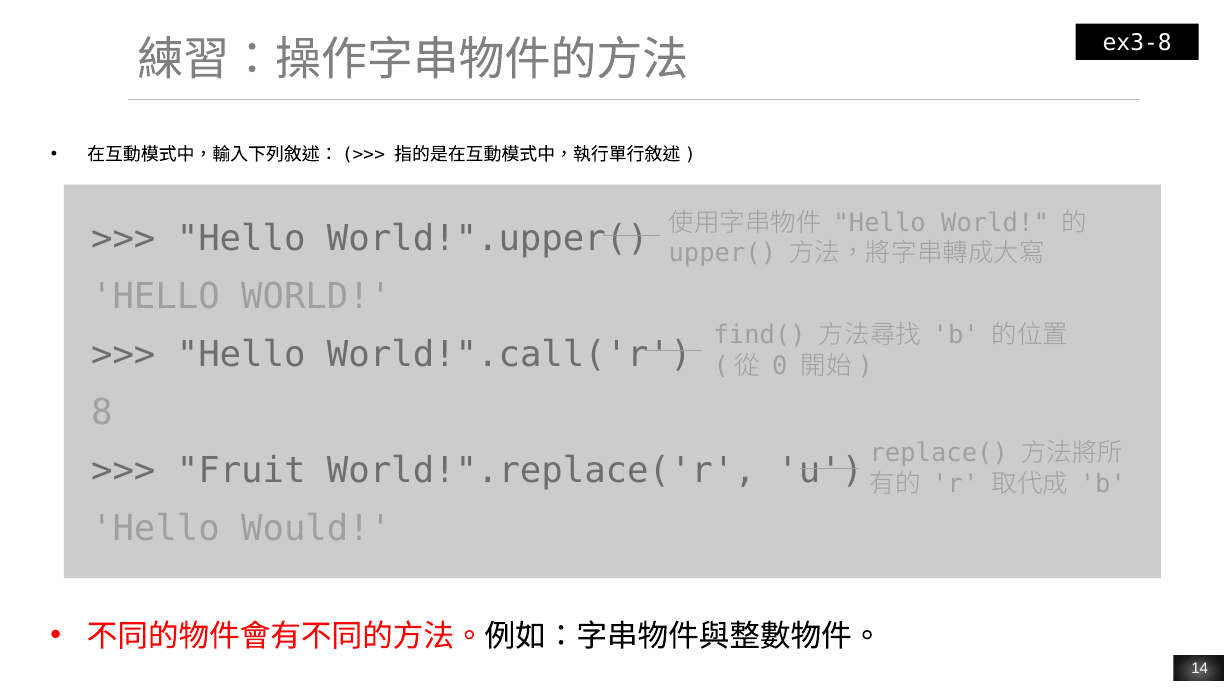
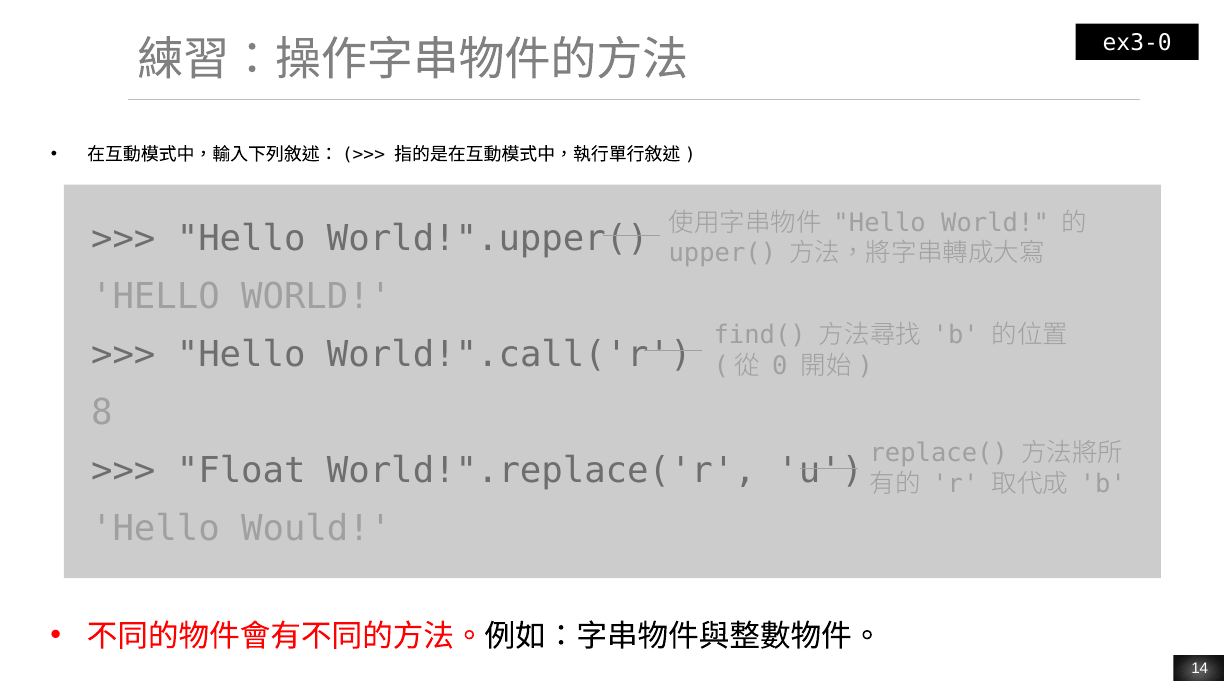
ex3-8: ex3-8 -> ex3-0
Fruit: Fruit -> Float
